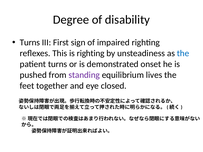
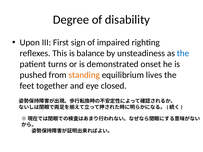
Turns at (30, 43): Turns -> Upon
is righting: righting -> balance
standing colour: purple -> orange
